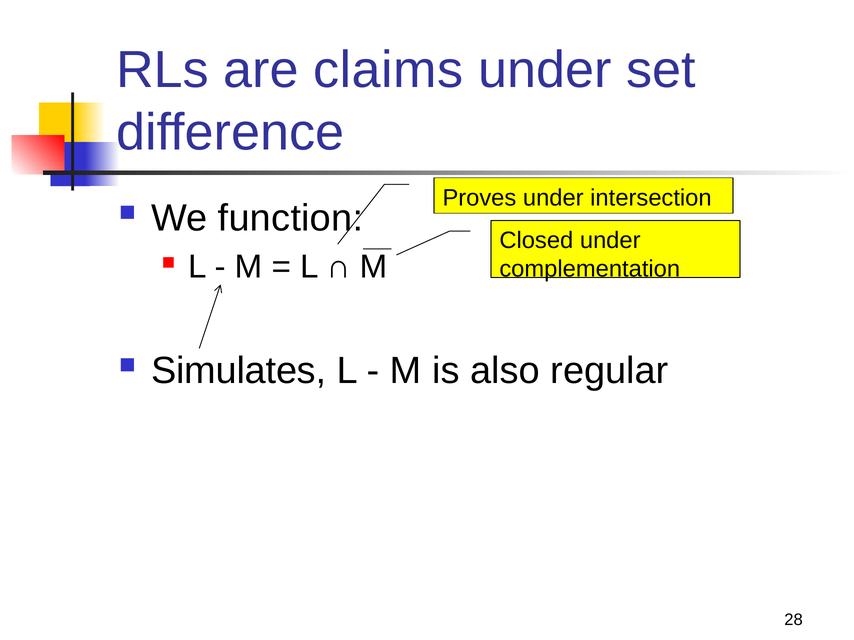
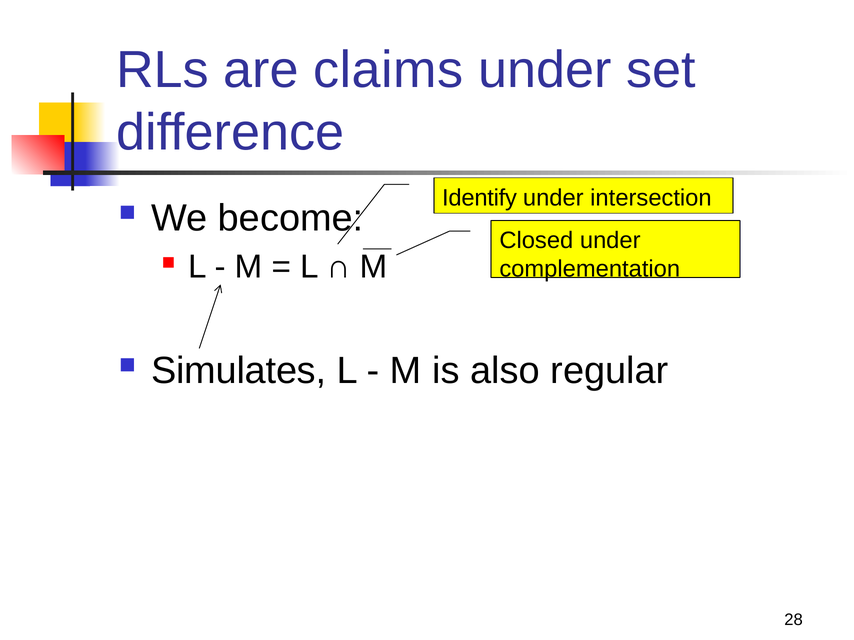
Proves: Proves -> Identify
function: function -> become
